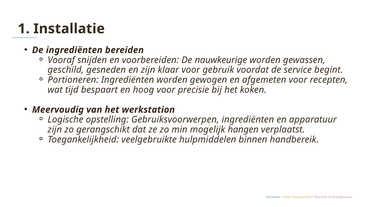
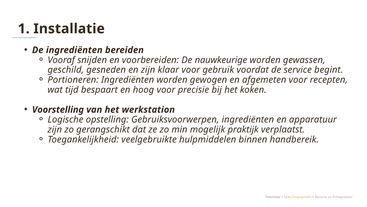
Meervoudig: Meervoudig -> Voorstelling
hangen: hangen -> praktijk
